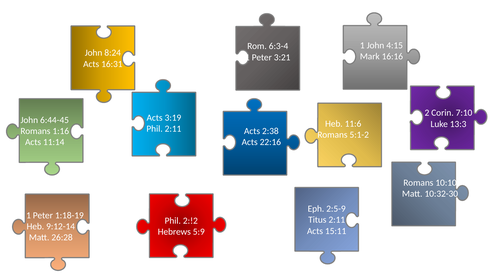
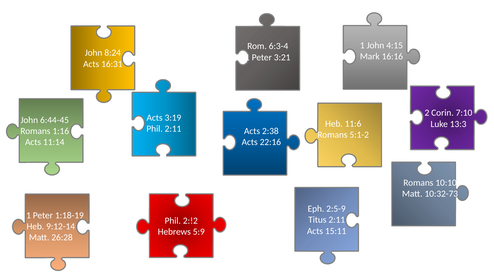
10:32-30: 10:32-30 -> 10:32-73
